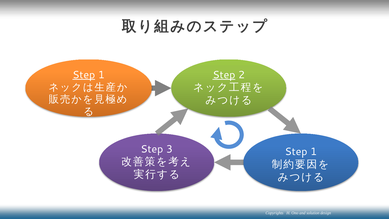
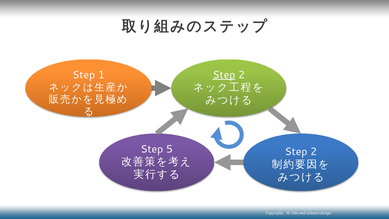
Step at (84, 75) underline: present -> none
3: 3 -> 5
1 at (314, 152): 1 -> 2
